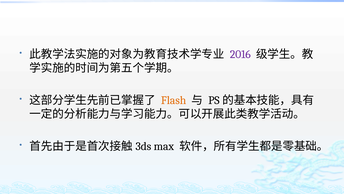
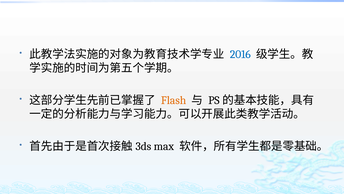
2016 colour: purple -> blue
